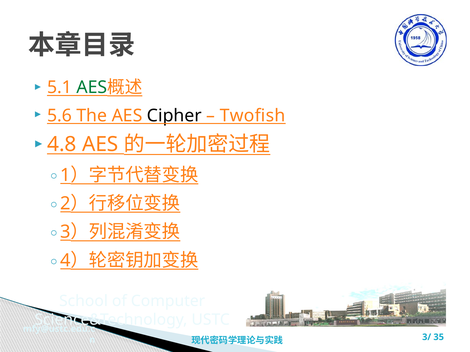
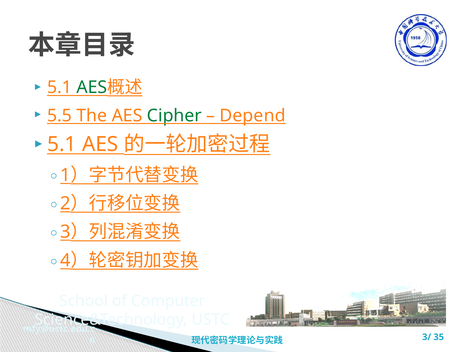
5.6: 5.6 -> 5.5
Cipher colour: black -> green
Twofish: Twofish -> Depend
4.8 at (62, 145): 4.8 -> 5.1
